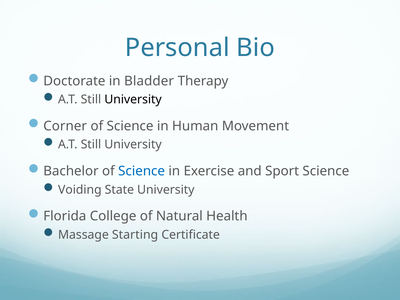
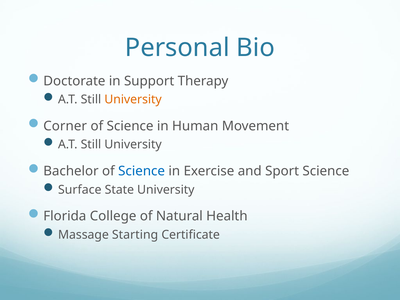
Bladder: Bladder -> Support
University at (133, 100) colour: black -> orange
Voiding: Voiding -> Surface
